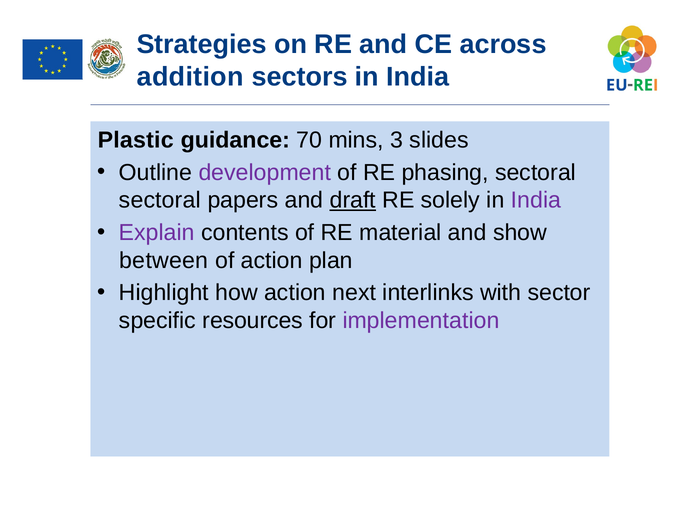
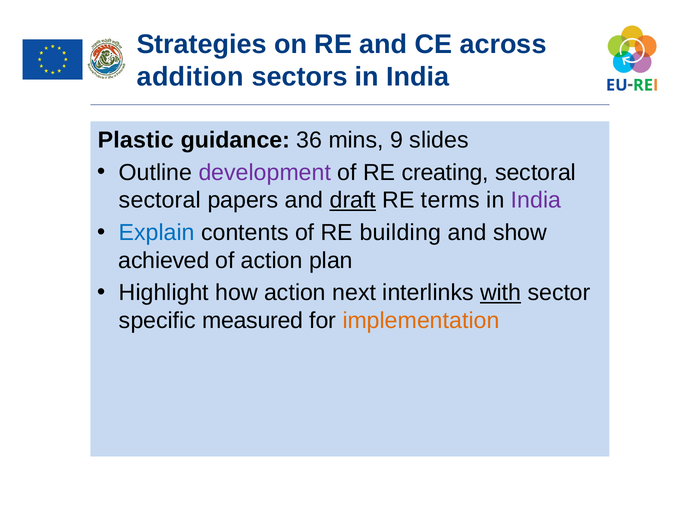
70: 70 -> 36
3: 3 -> 9
phasing: phasing -> creating
solely: solely -> terms
Explain colour: purple -> blue
material: material -> building
between: between -> achieved
with underline: none -> present
resources: resources -> measured
implementation colour: purple -> orange
